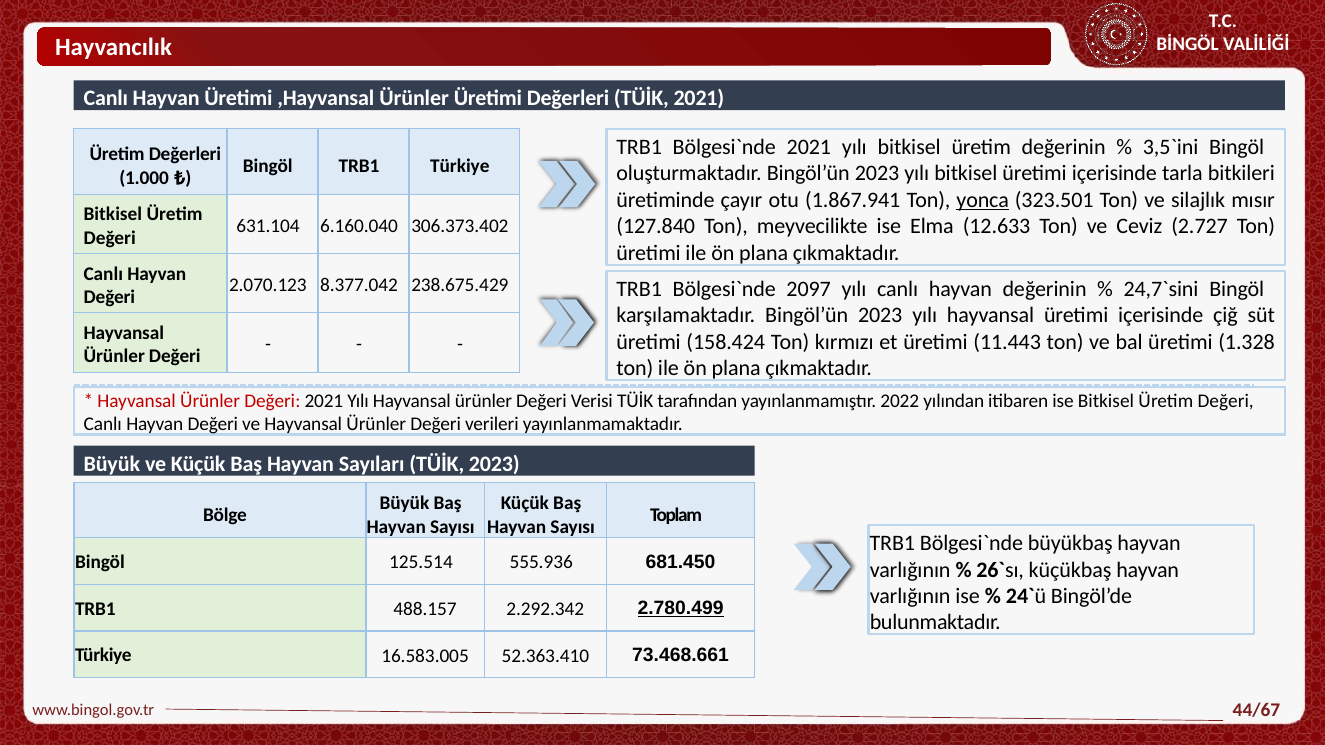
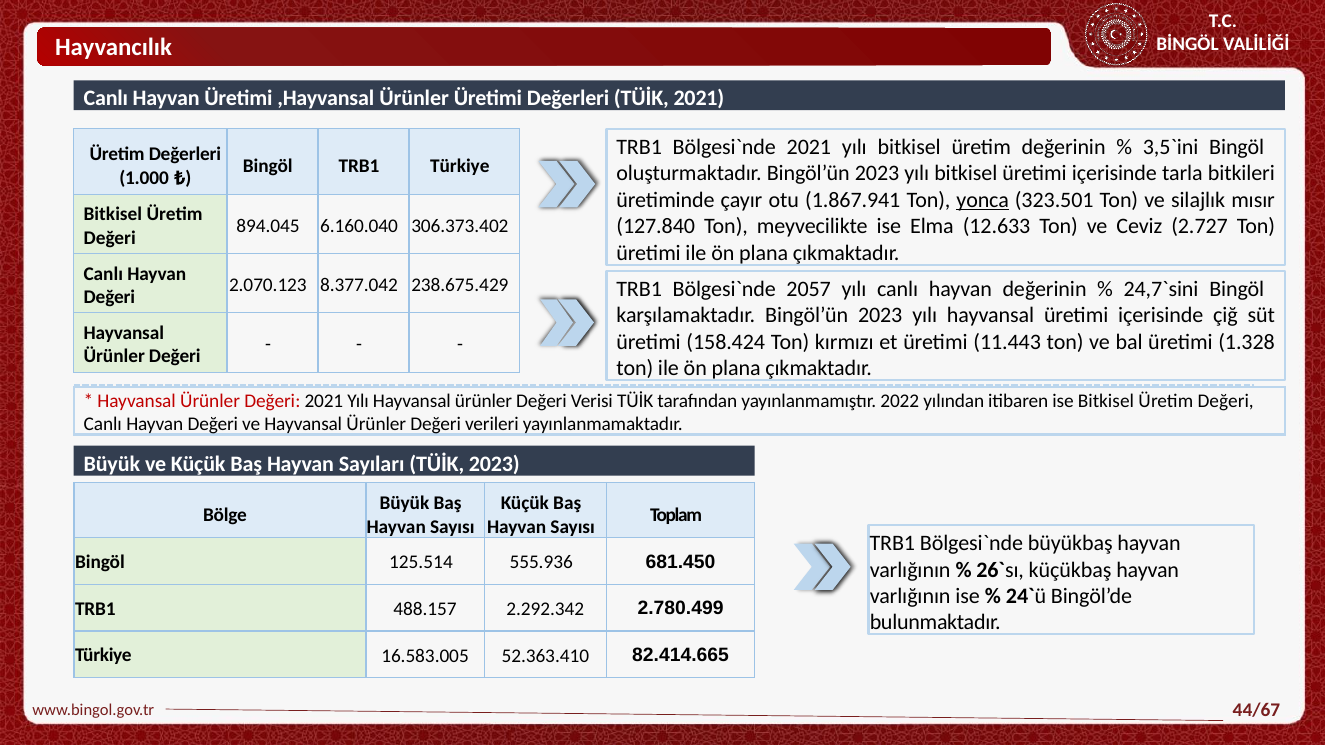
631.104: 631.104 -> 894.045
2097: 2097 -> 2057
2.780.499 underline: present -> none
73.468.661: 73.468.661 -> 82.414.665
